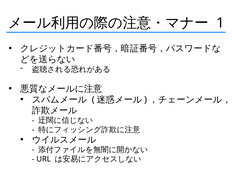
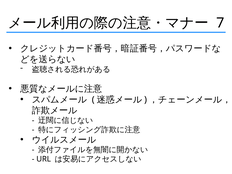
1: 1 -> 7
